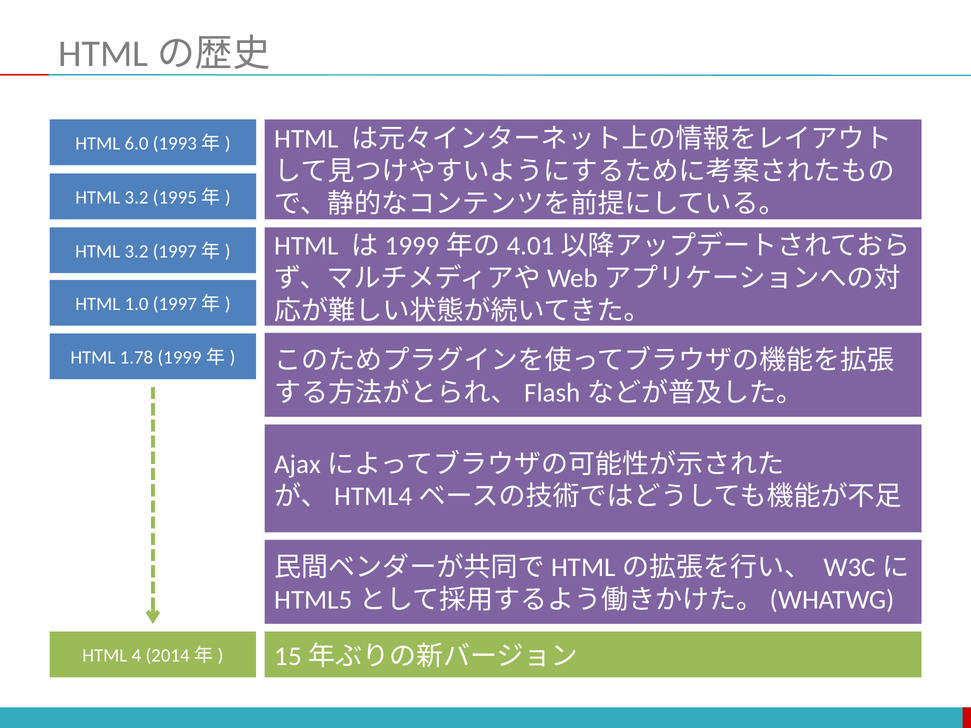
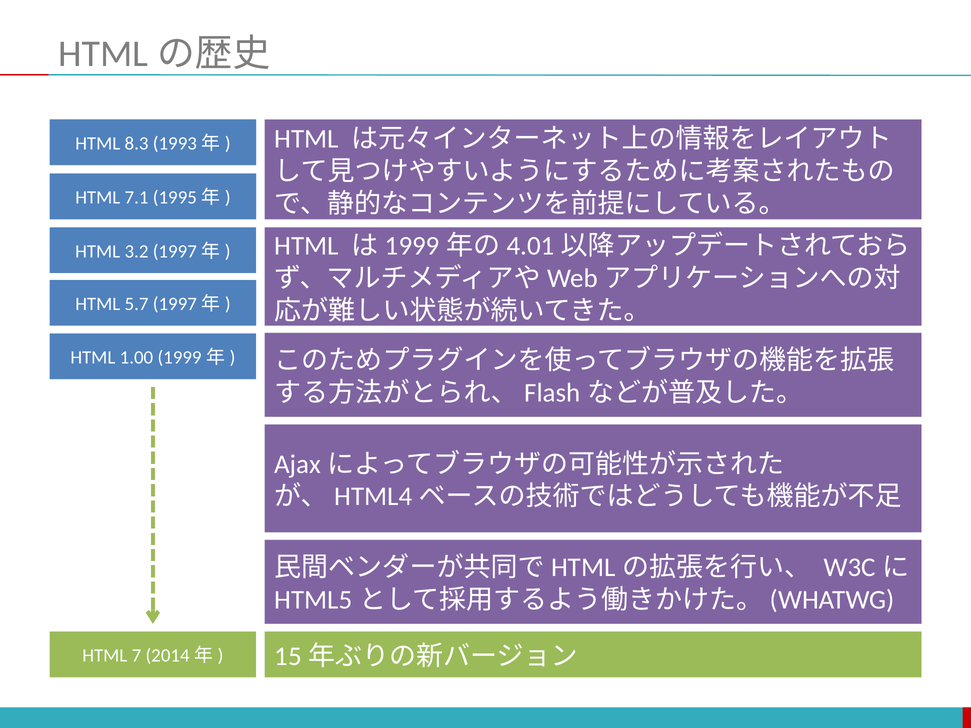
6.0: 6.0 -> 8.3
3.2 at (137, 198): 3.2 -> 7.1
1.0: 1.0 -> 5.7
1.78: 1.78 -> 1.00
4: 4 -> 7
